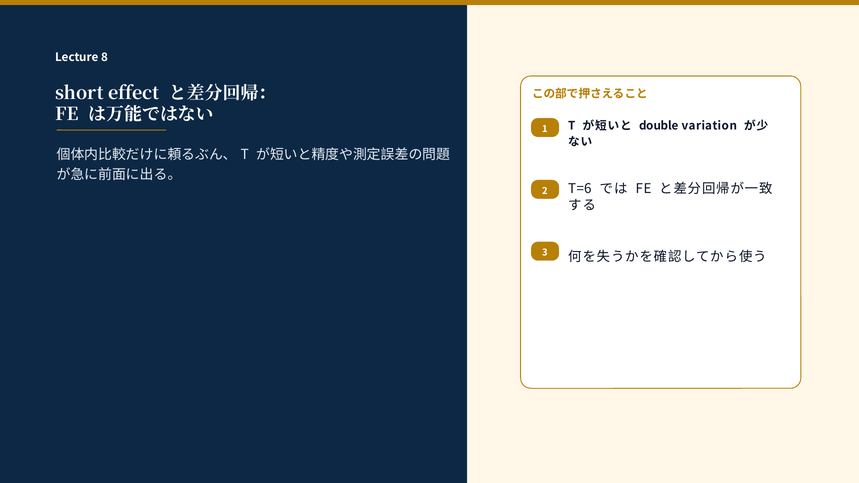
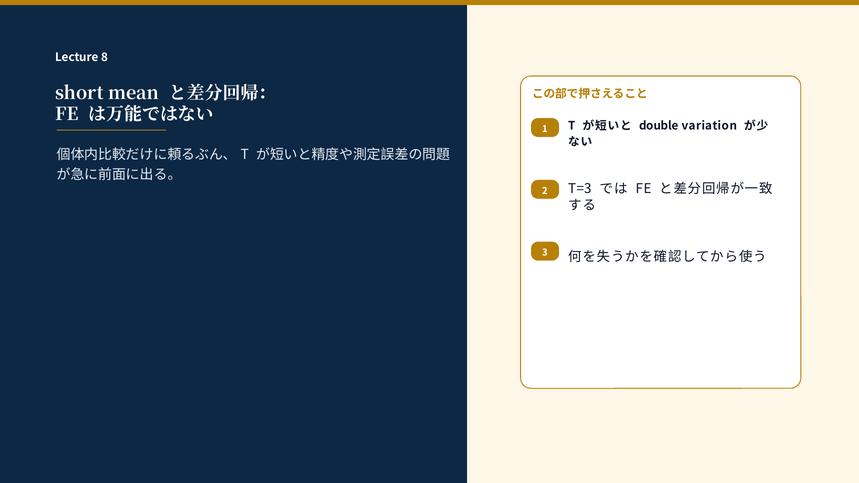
effect: effect -> mean
T=6: T=6 -> T=3
